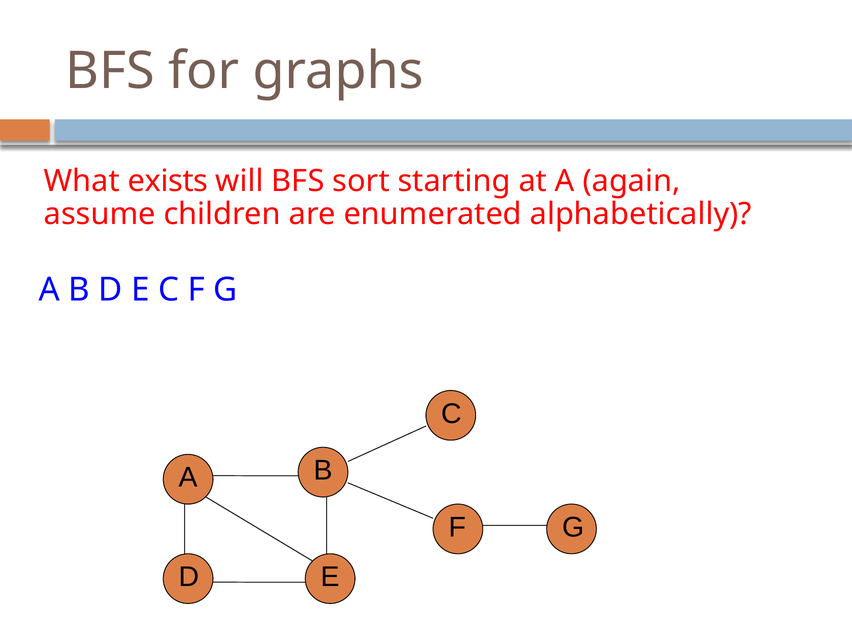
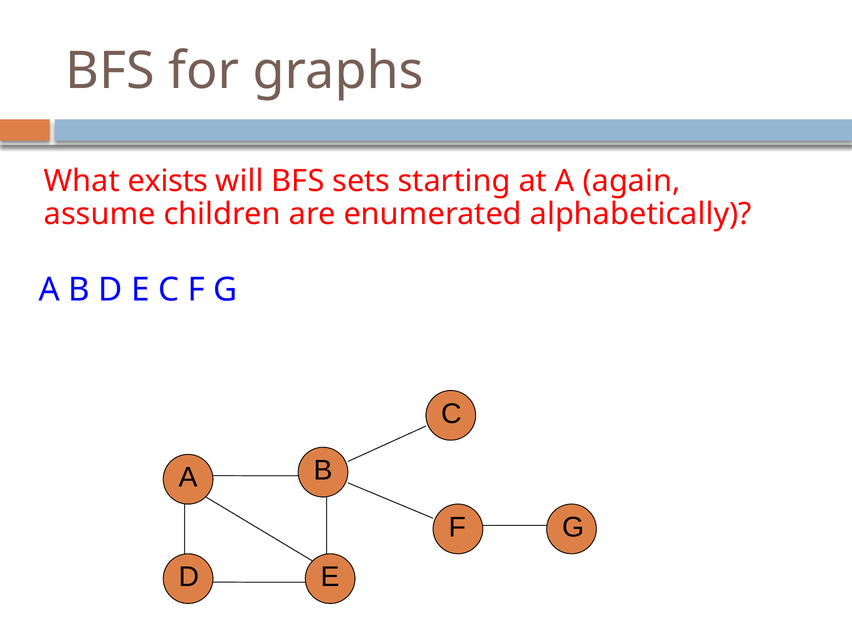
sort: sort -> sets
